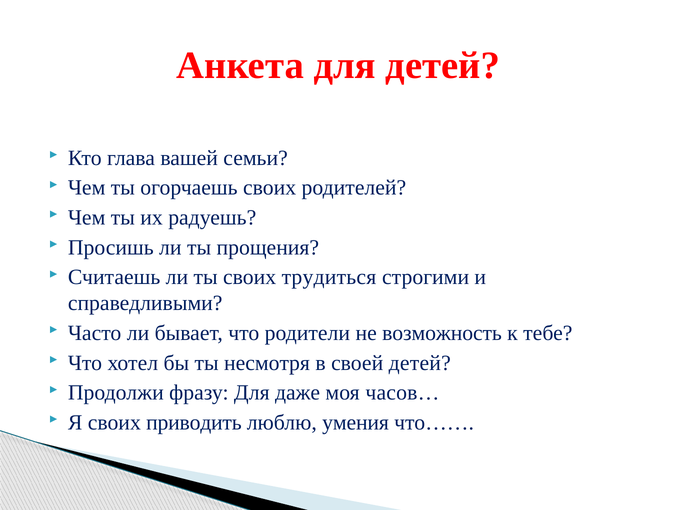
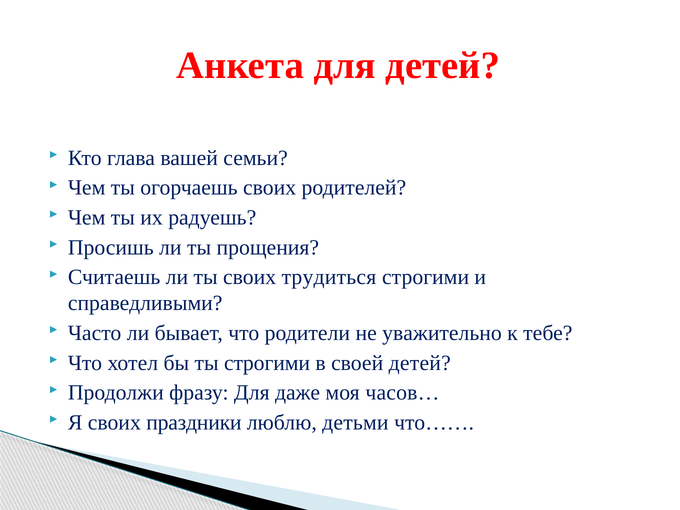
возможность: возможность -> уважительно
ты несмотря: несмотря -> строгими
приводить: приводить -> праздники
умения: умения -> детьми
